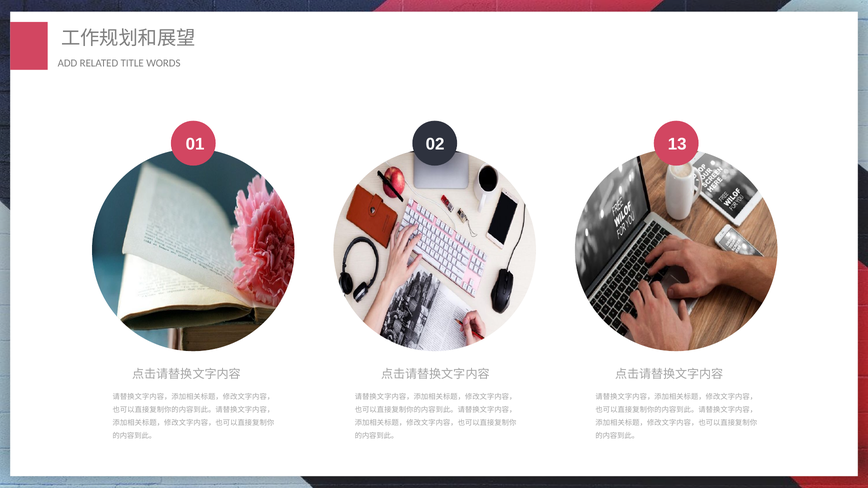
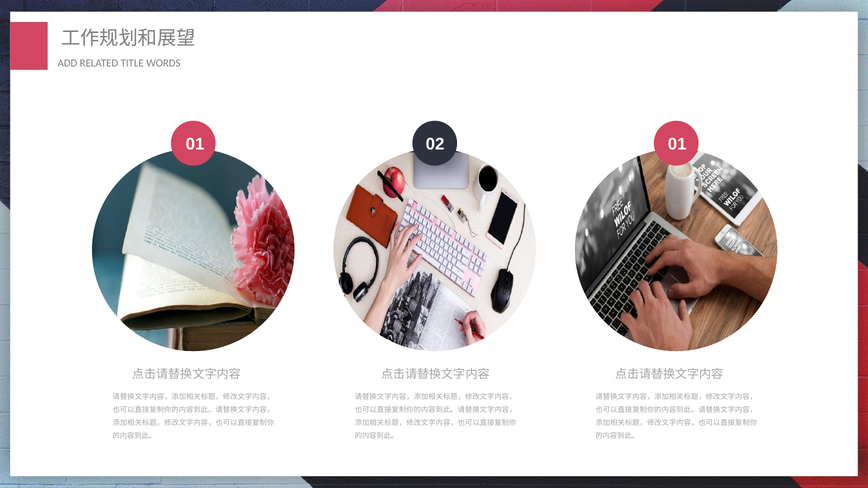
02 13: 13 -> 01
